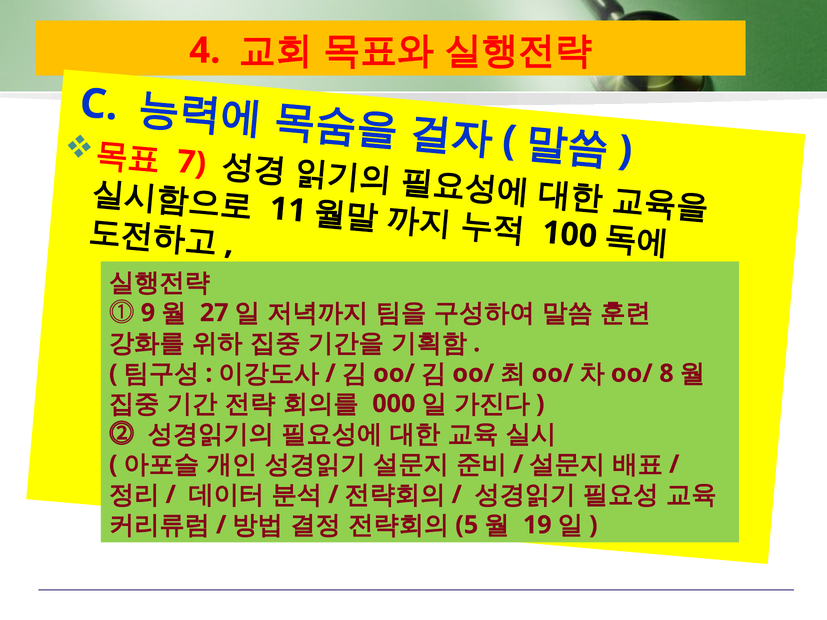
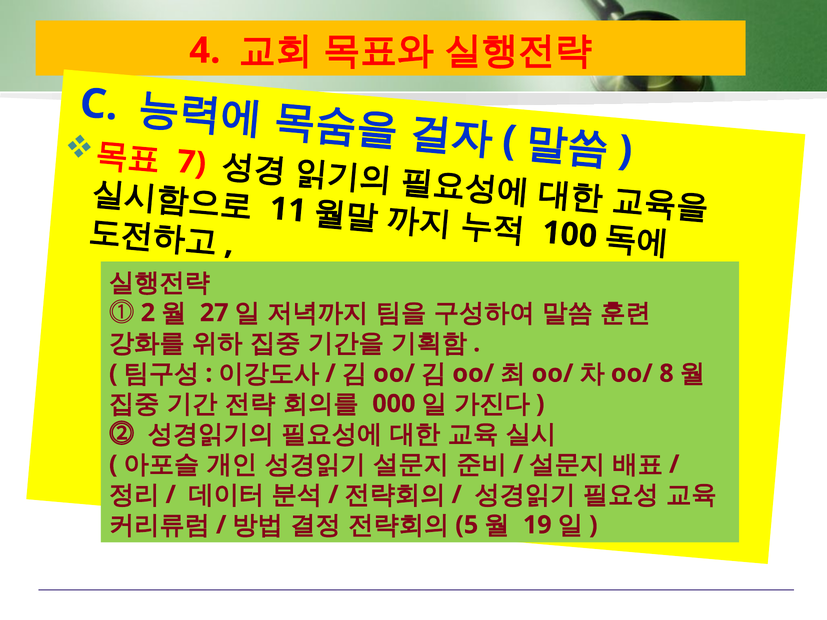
9: 9 -> 2
